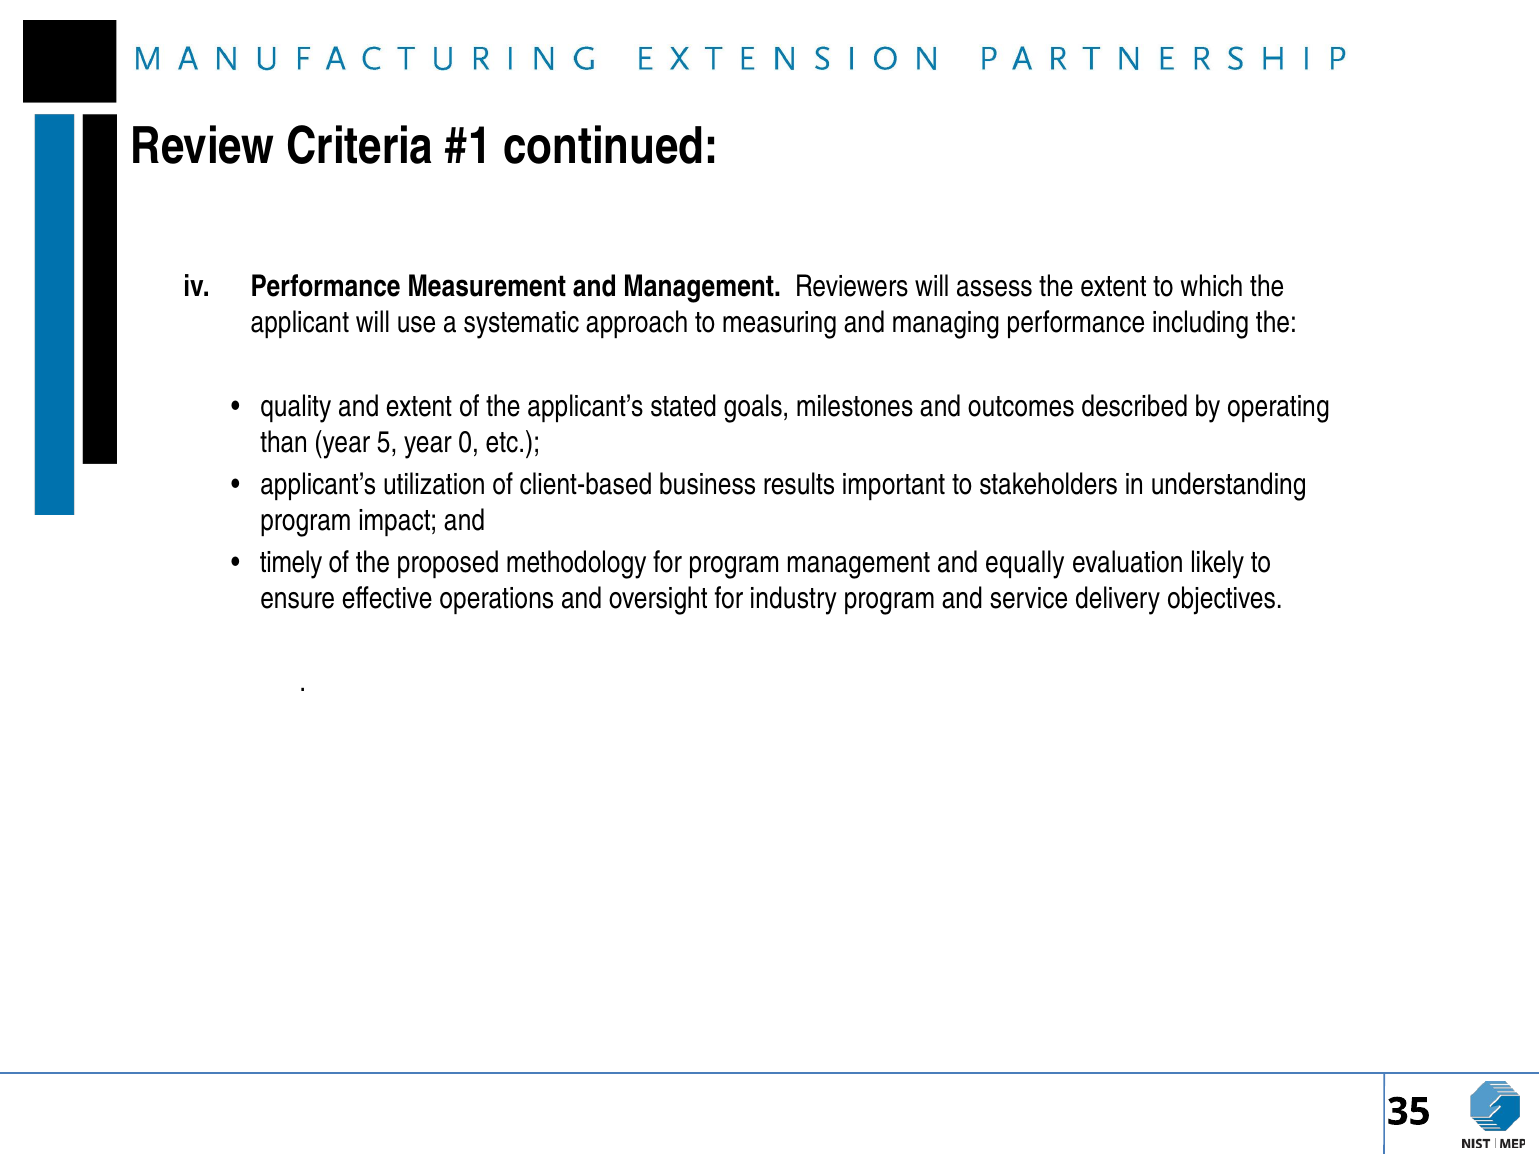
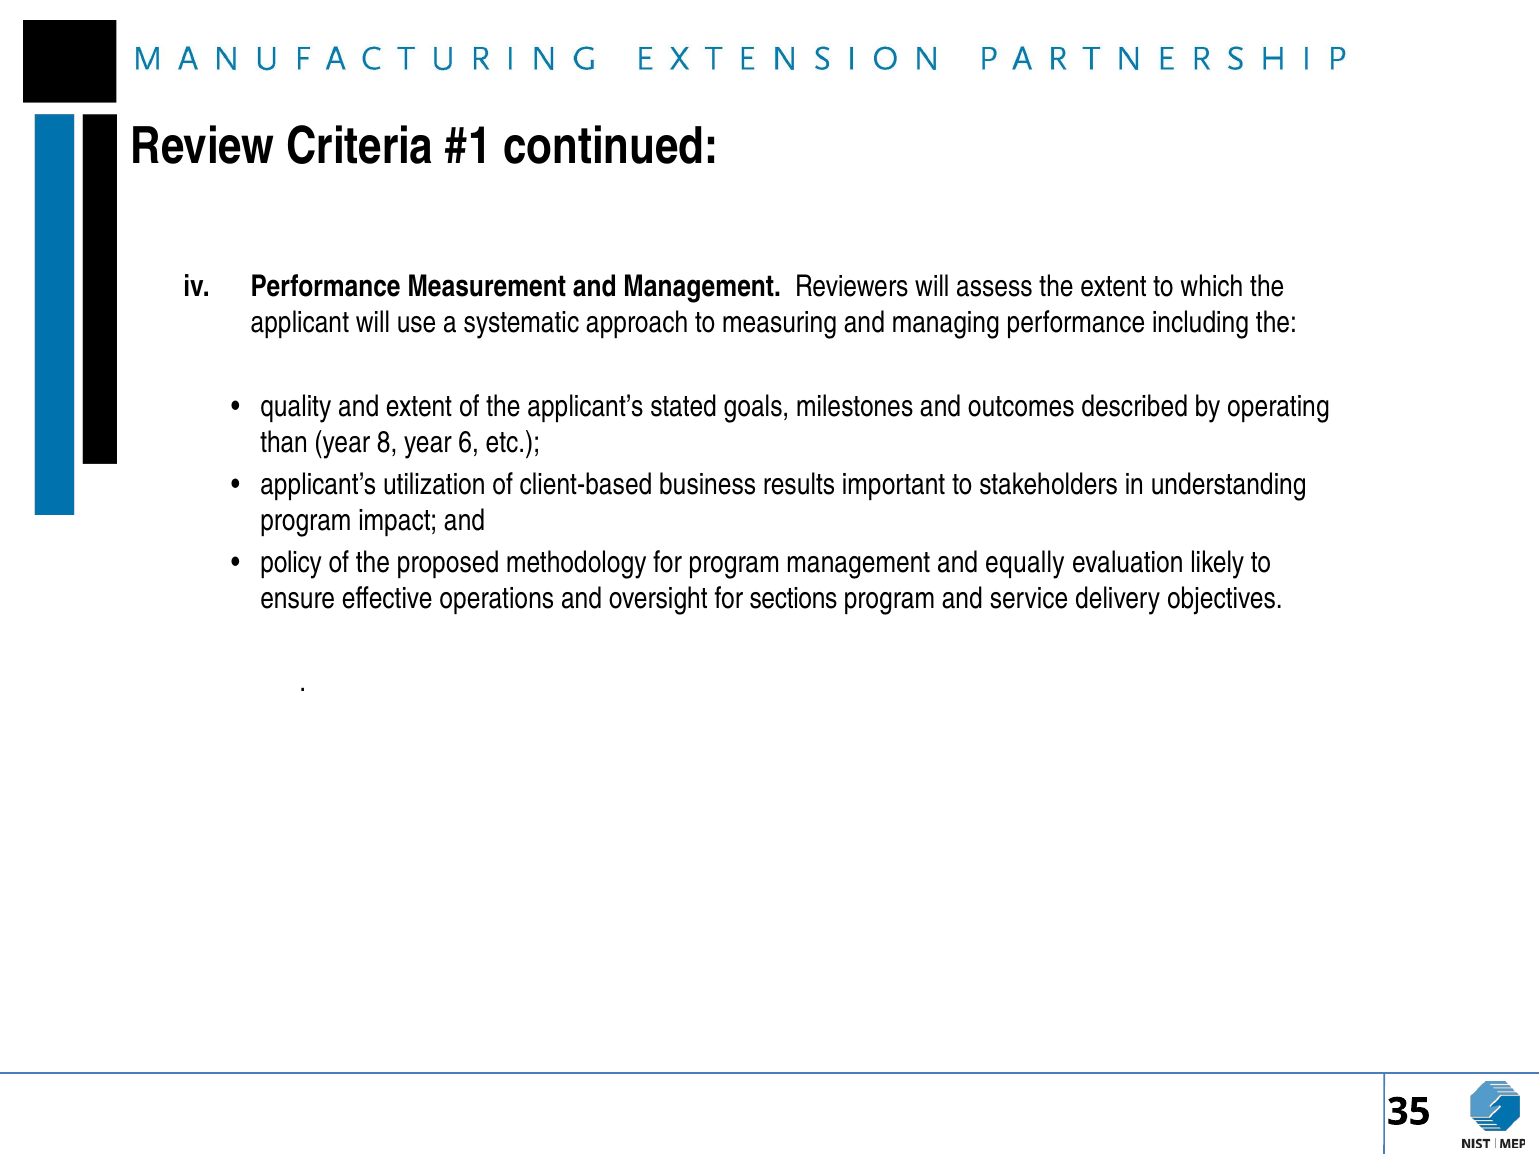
5: 5 -> 8
0: 0 -> 6
timely: timely -> policy
industry: industry -> sections
